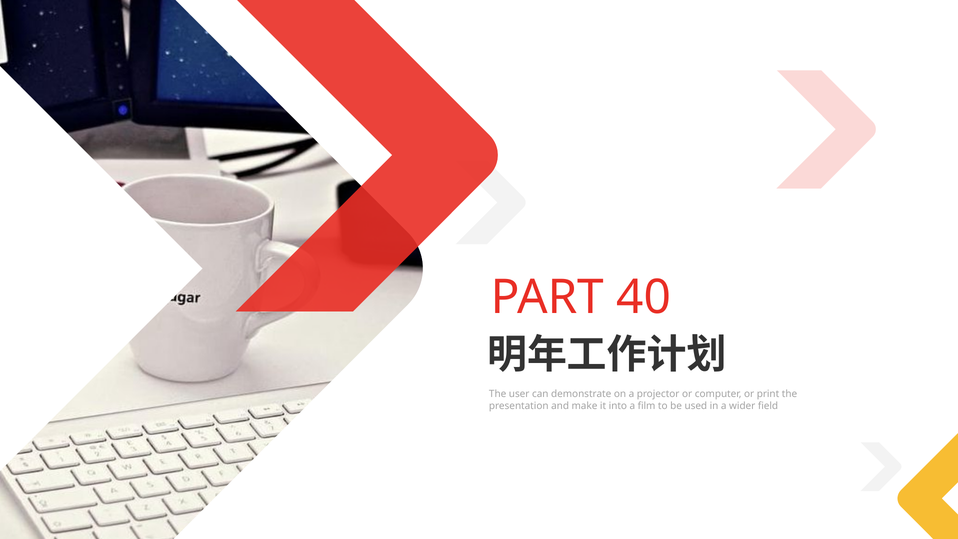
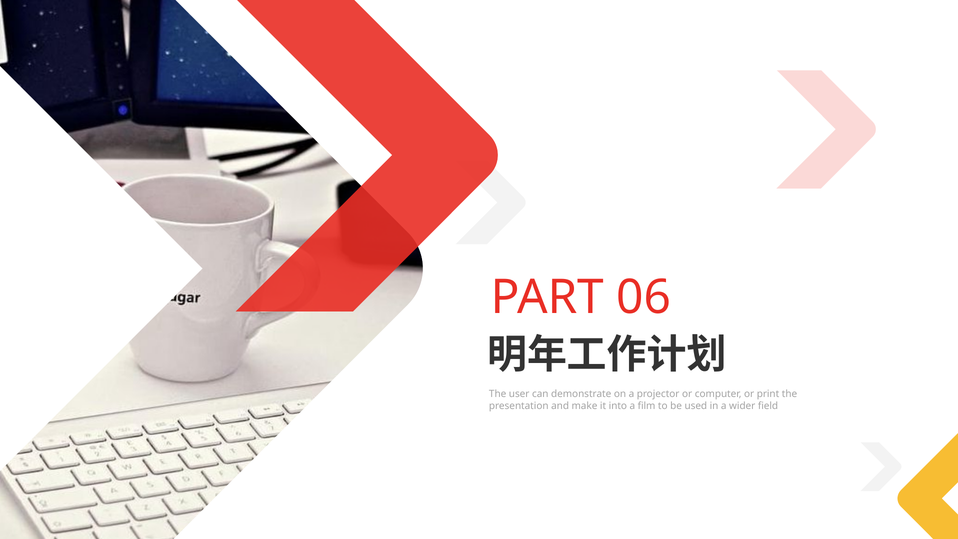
40: 40 -> 06
